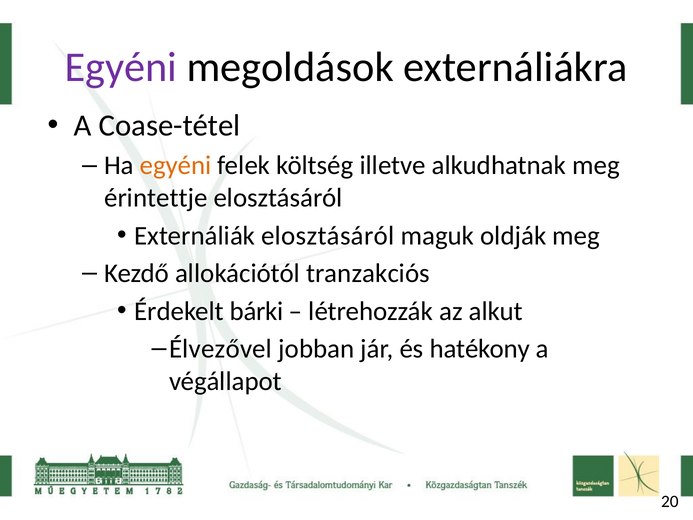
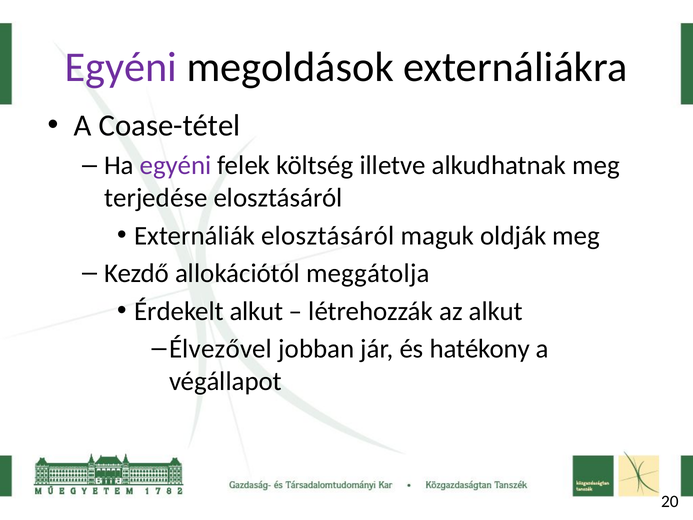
egyéni at (176, 166) colour: orange -> purple
érintettje: érintettje -> terjedése
tranzakciós: tranzakciós -> meggátolja
Érdekelt bárki: bárki -> alkut
